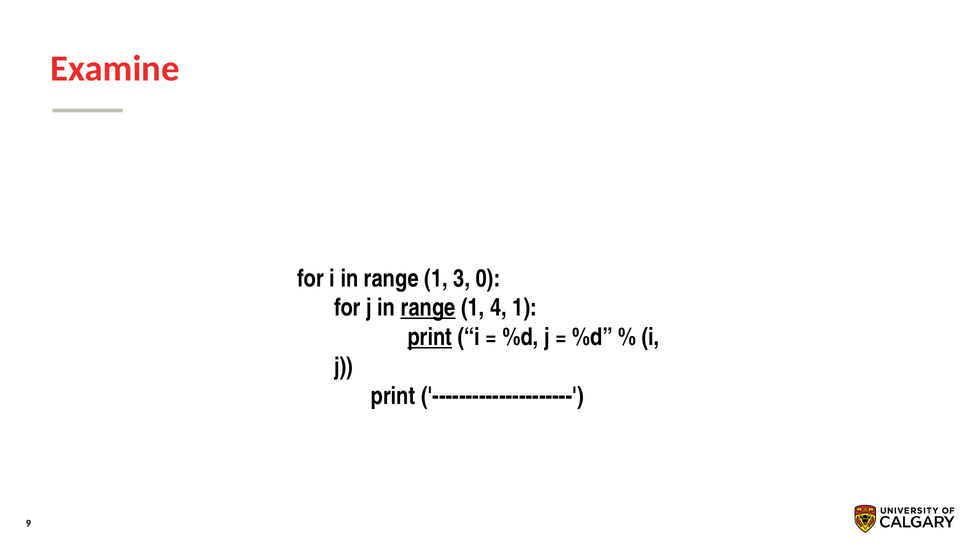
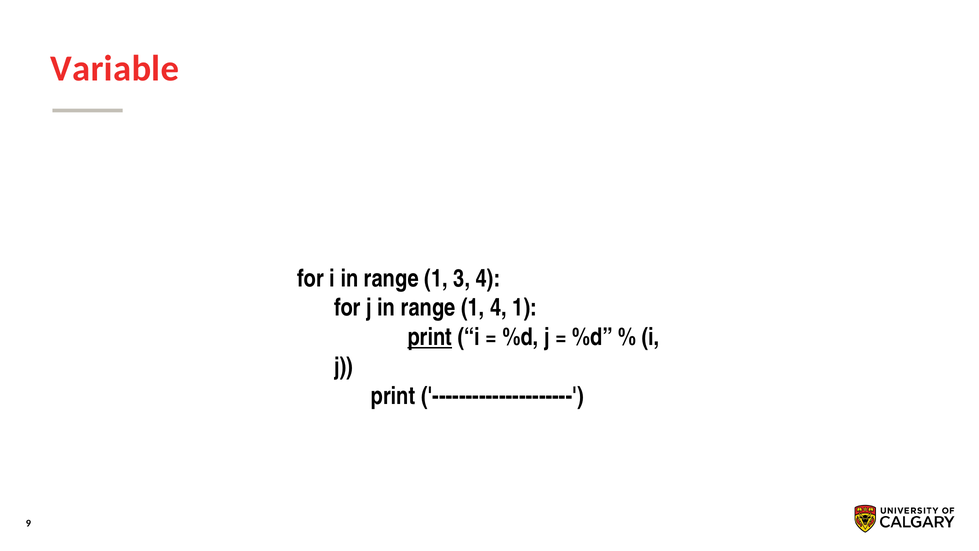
Examine: Examine -> Variable
3 0: 0 -> 4
range at (428, 308) underline: present -> none
